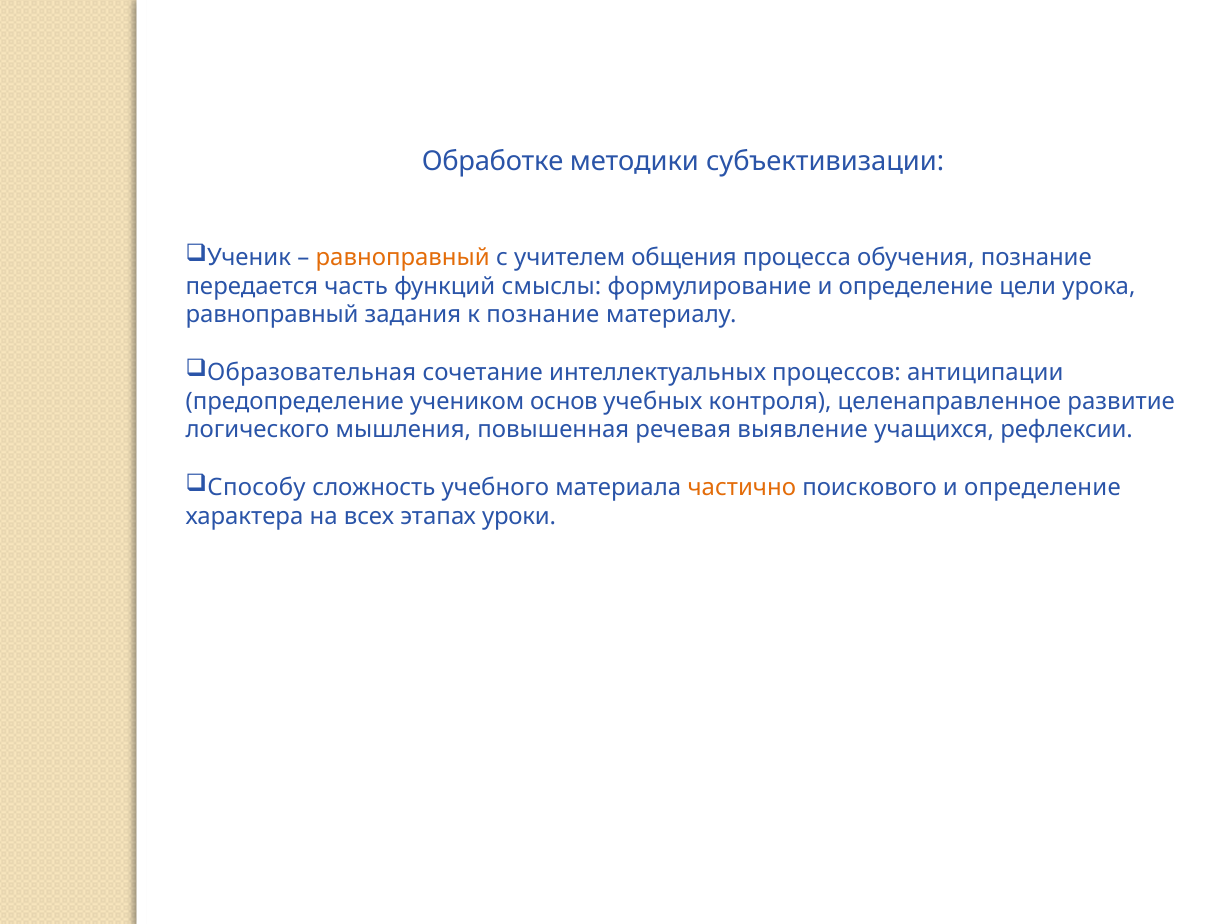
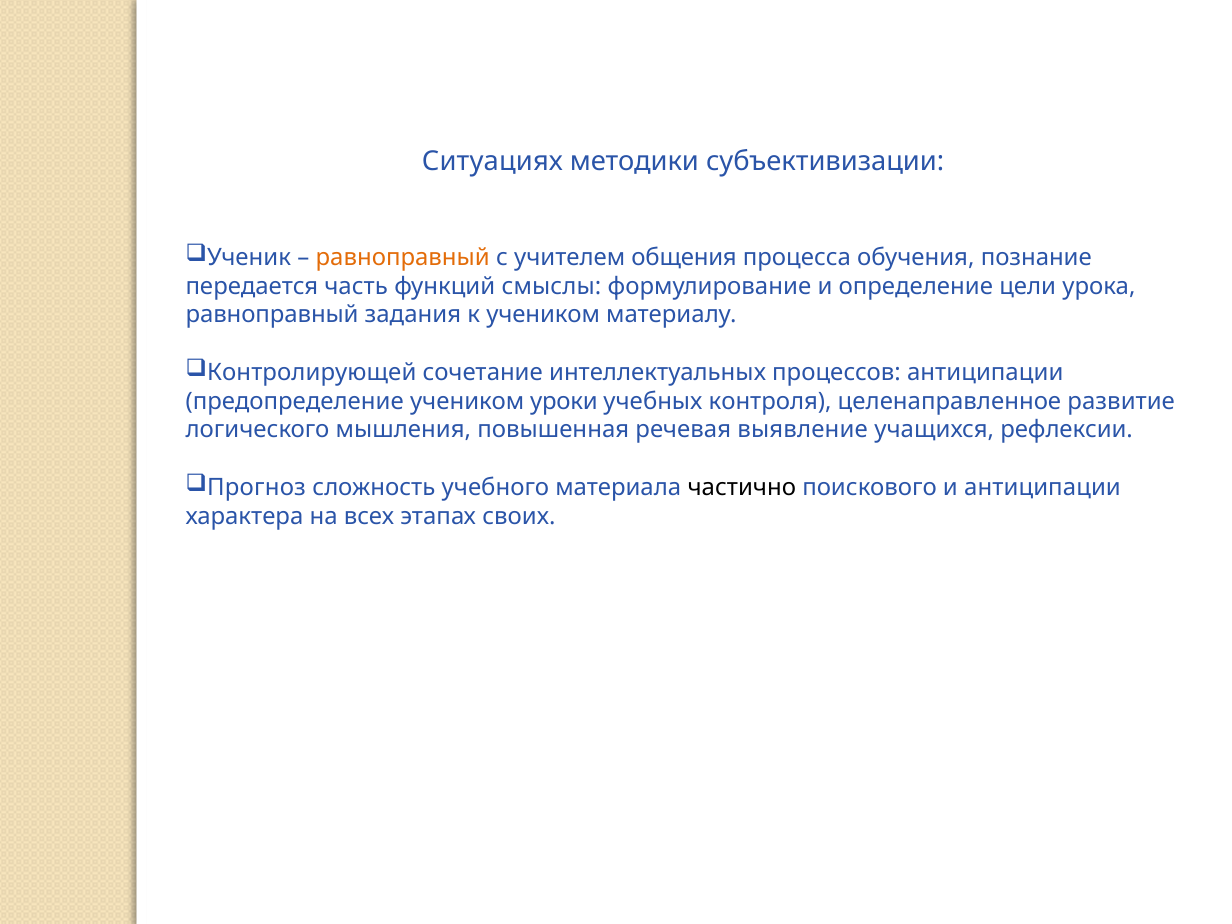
Обработке: Обработке -> Ситуациях
к познание: познание -> учеником
Образовательная: Образовательная -> Контролирующей
основ: основ -> уроки
Способу: Способу -> Прогноз
частично colour: orange -> black
поискового и определение: определение -> антиципации
уроки: уроки -> своих
